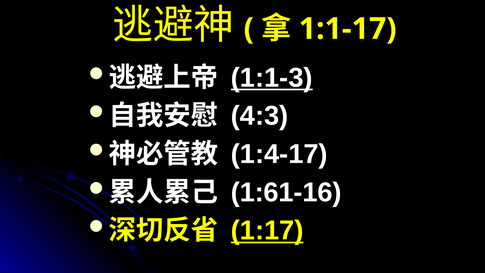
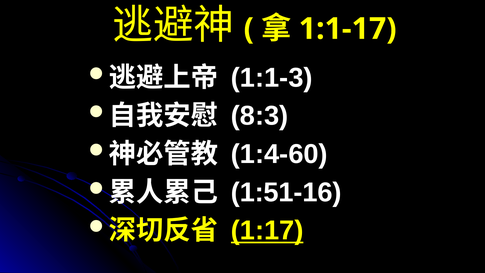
1:1-3 underline: present -> none
4:3: 4:3 -> 8:3
1:4-17: 1:4-17 -> 1:4-60
1:61-16: 1:61-16 -> 1:51-16
